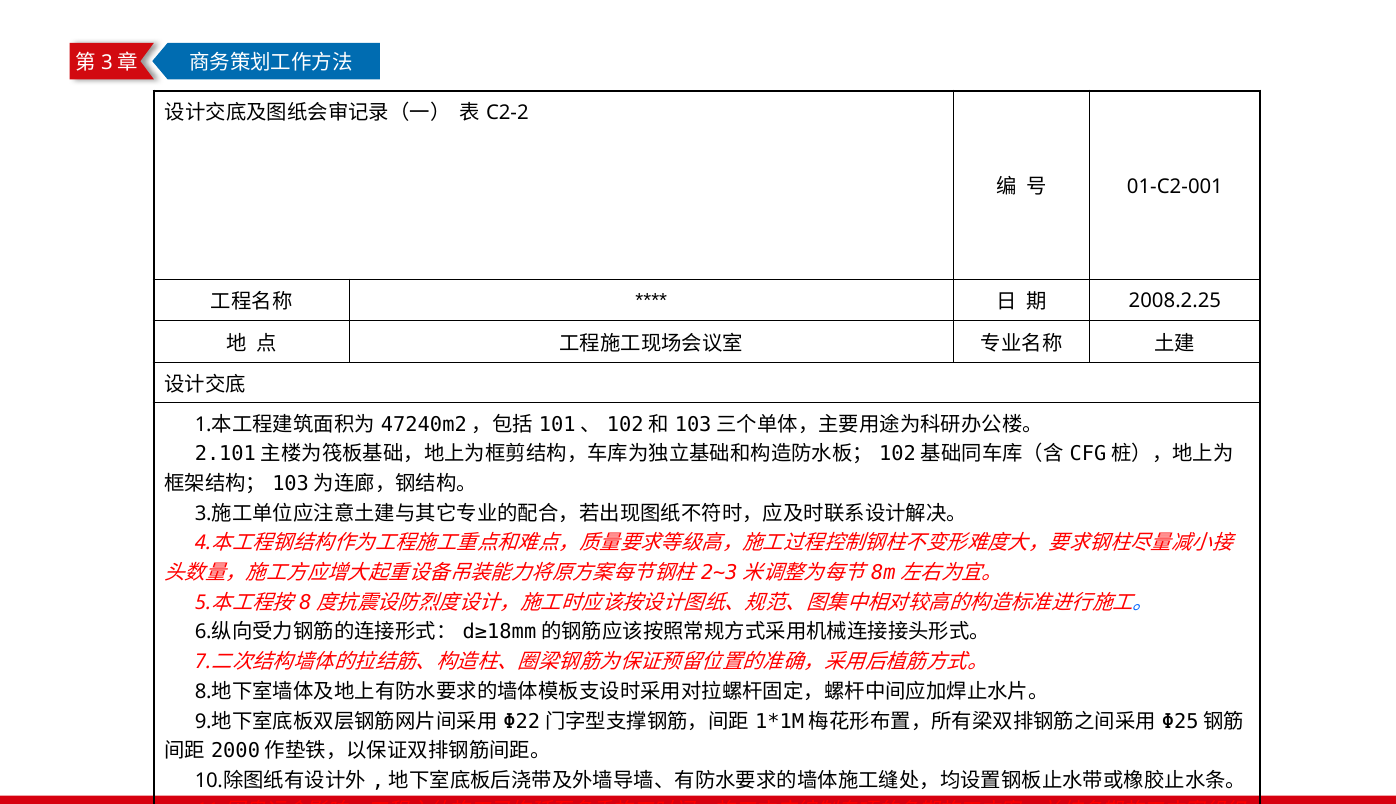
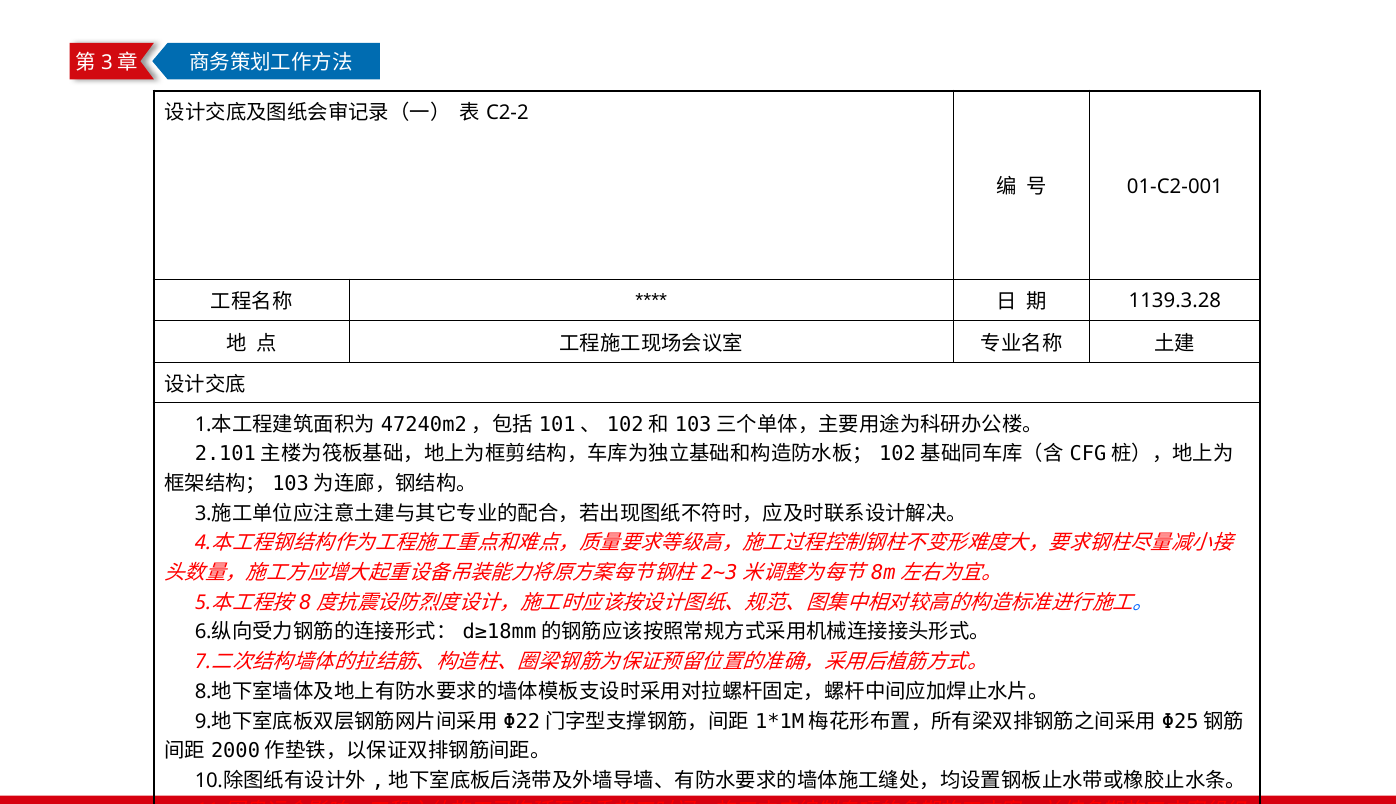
2008.2.25: 2008.2.25 -> 1139.3.28
